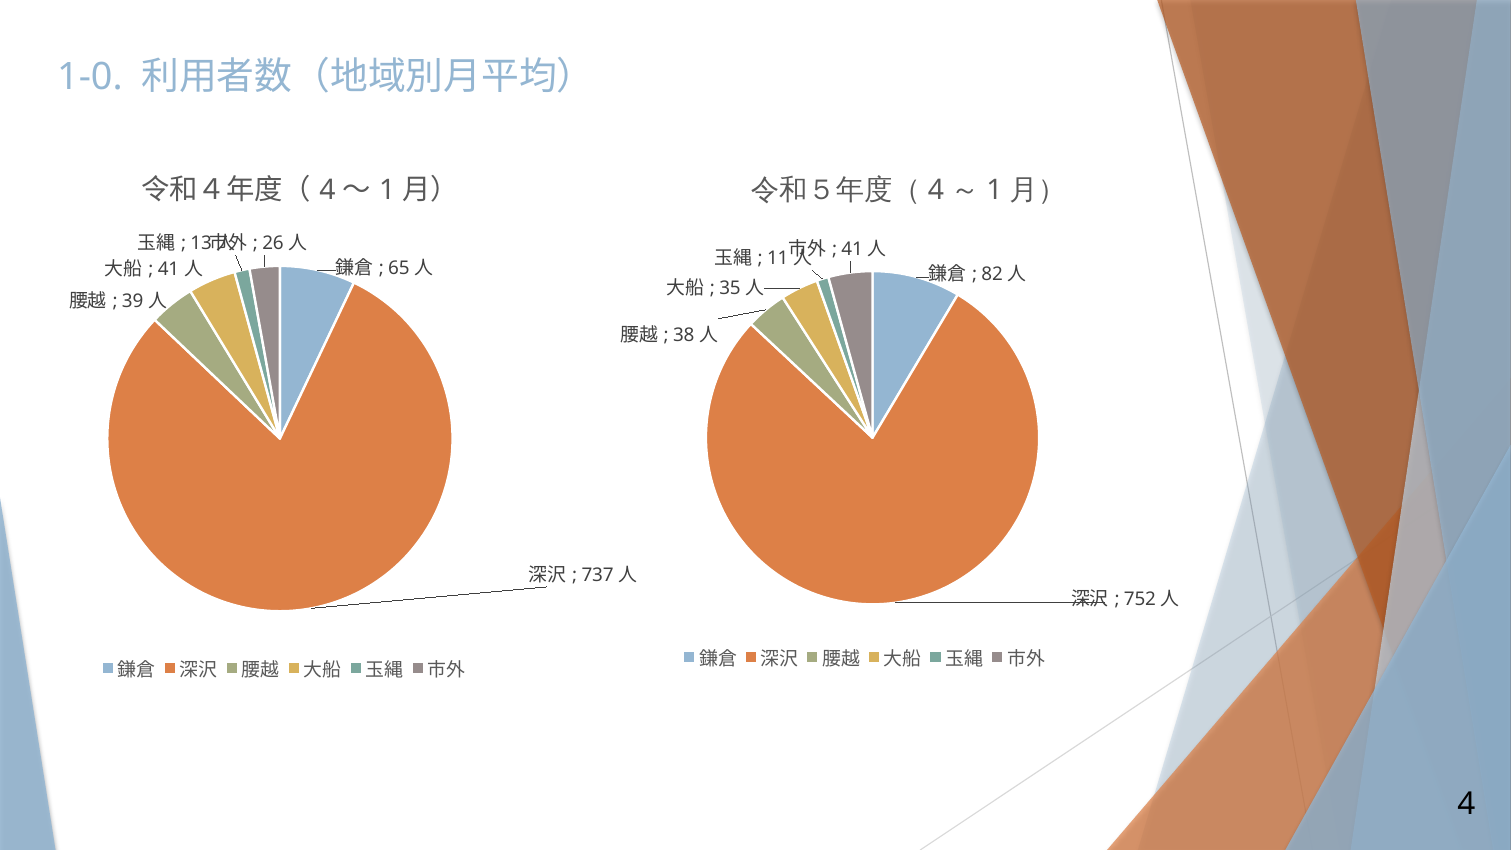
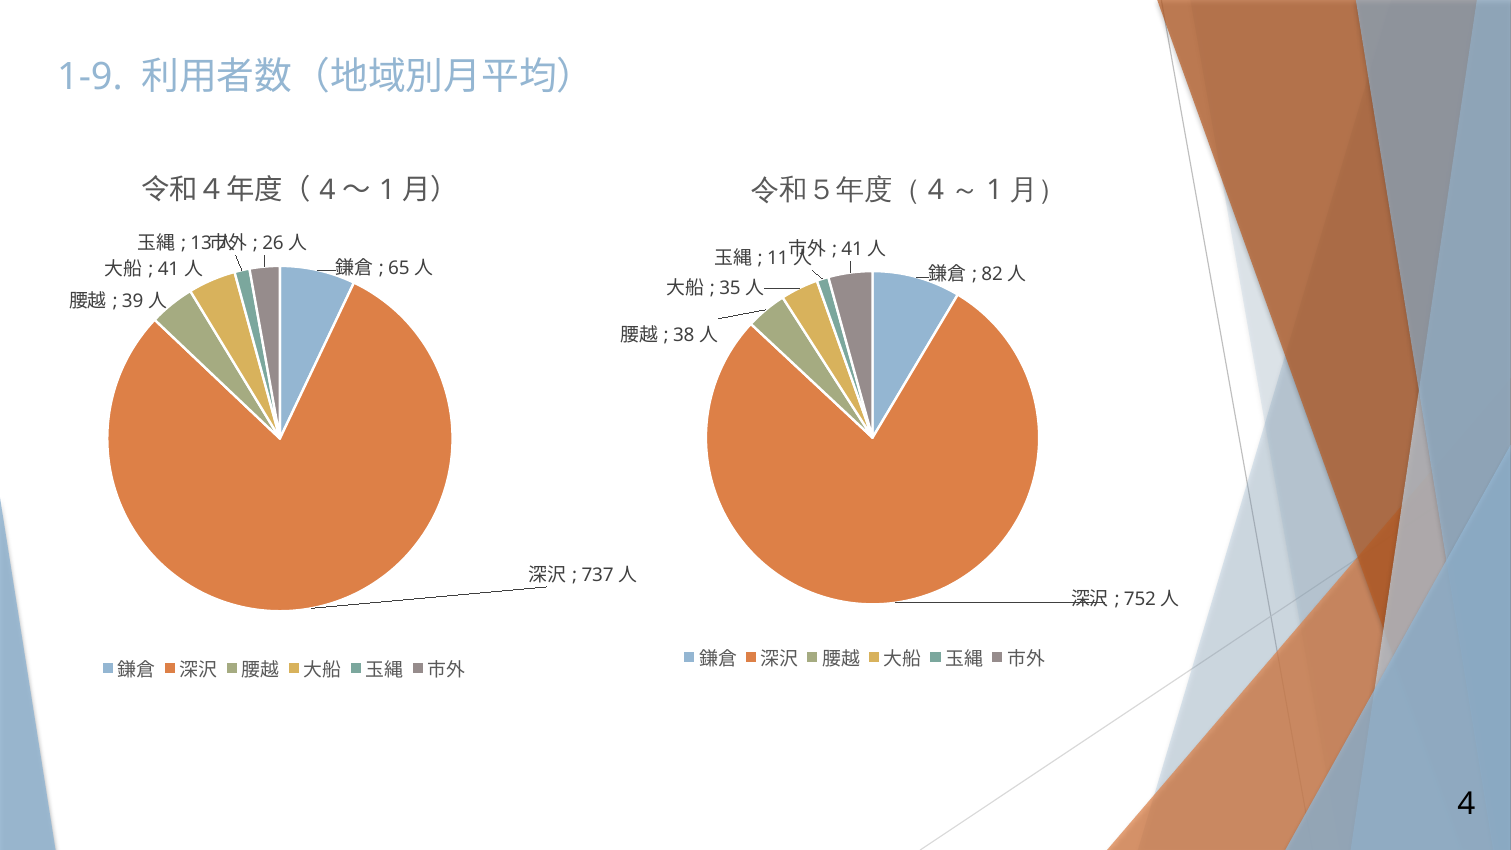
1-0: 1-0 -> 1-9
